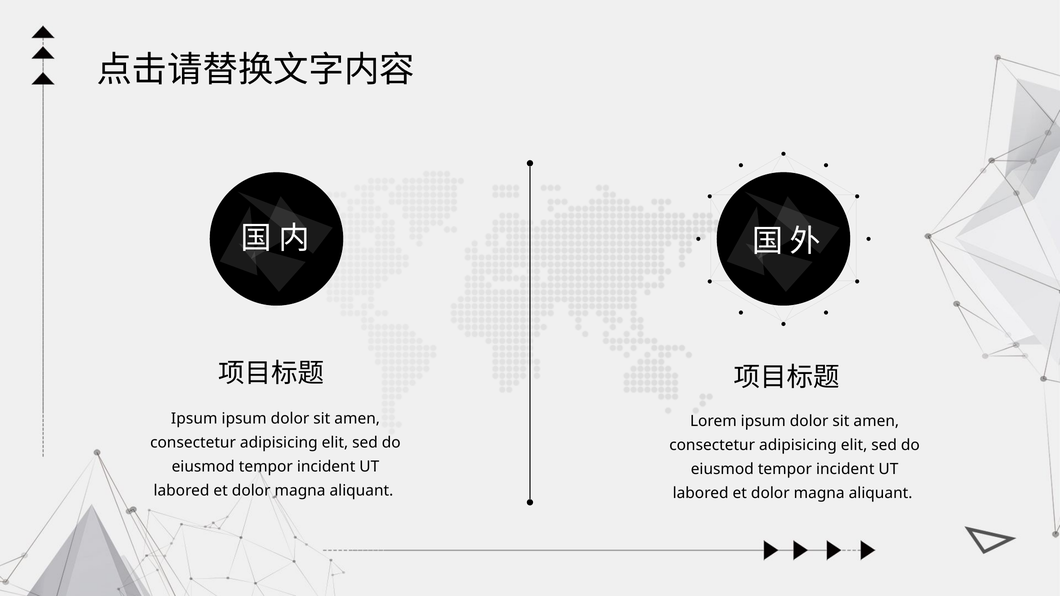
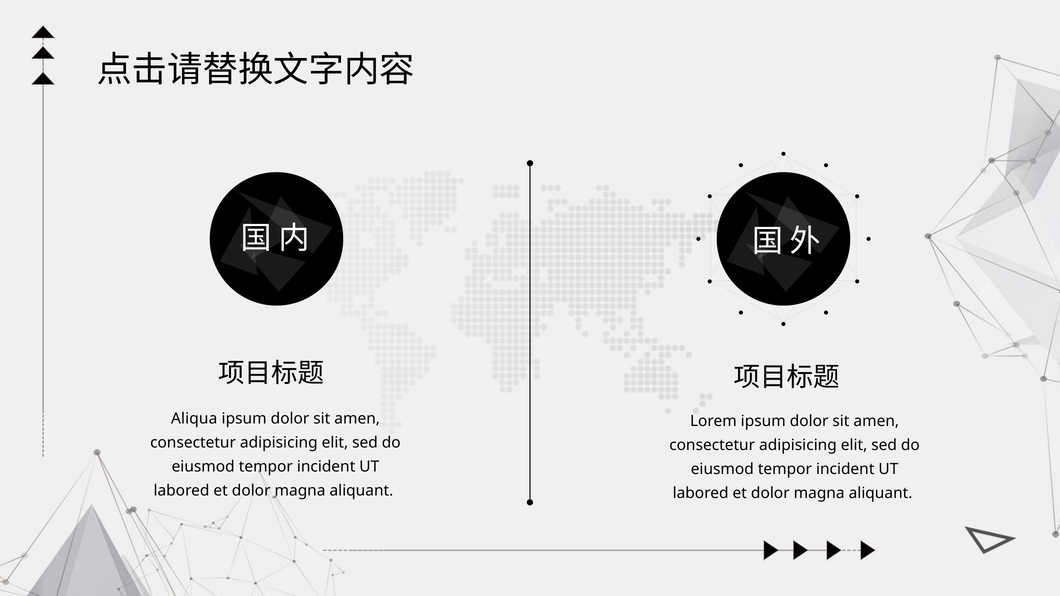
Ipsum at (194, 419): Ipsum -> Aliqua
